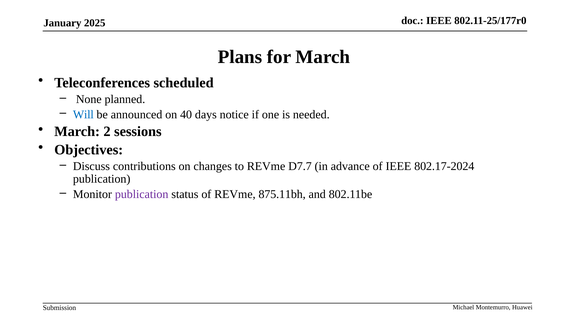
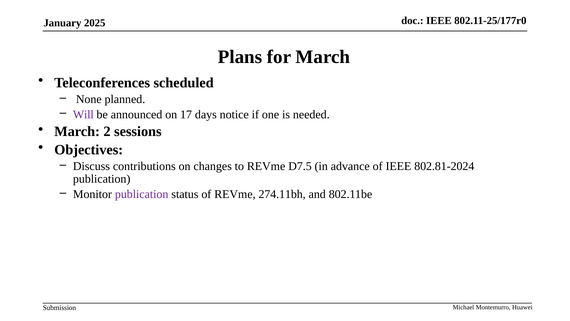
Will colour: blue -> purple
40: 40 -> 17
D7.7: D7.7 -> D7.5
802.17-2024: 802.17-2024 -> 802.81-2024
875.11bh: 875.11bh -> 274.11bh
